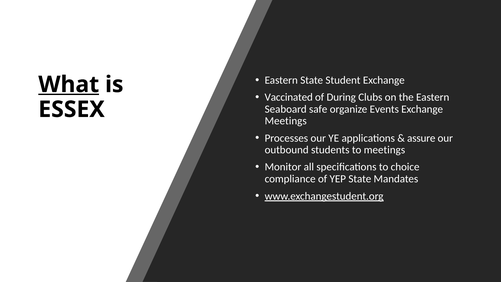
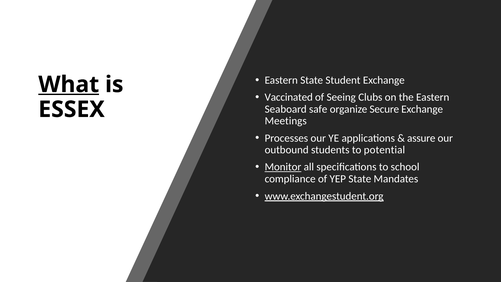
During: During -> Seeing
Events: Events -> Secure
to meetings: meetings -> potential
Monitor underline: none -> present
choice: choice -> school
